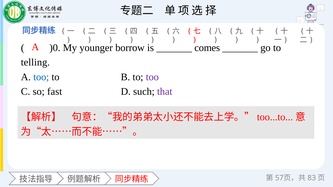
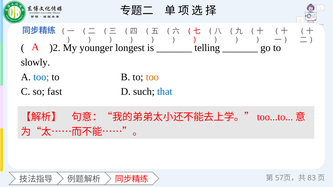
)0: )0 -> )2
borrow: borrow -> longest
comes: comes -> telling
telling: telling -> slowly
too at (152, 77) colour: purple -> orange
that colour: purple -> blue
